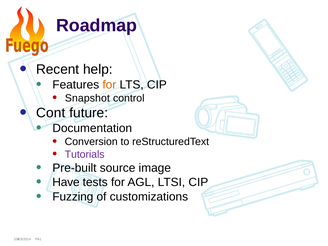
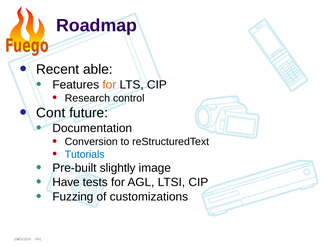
help: help -> able
Snapshot: Snapshot -> Research
Tutorials colour: purple -> blue
source: source -> slightly
